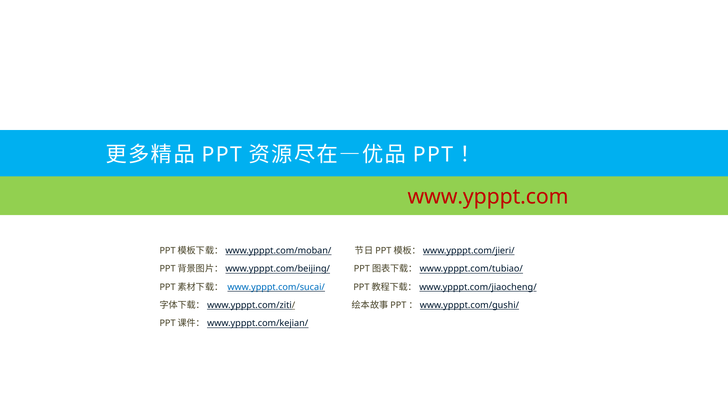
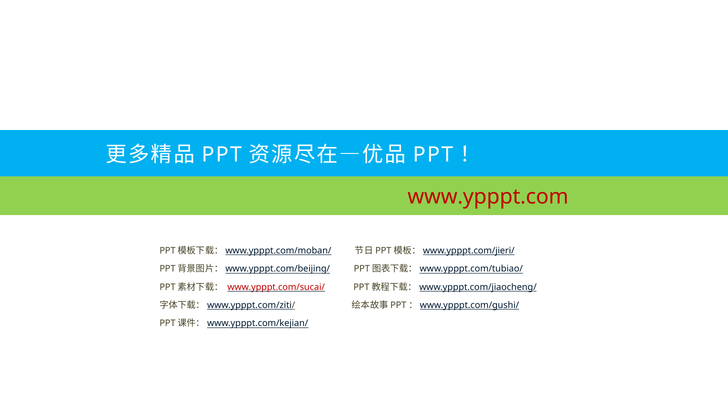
www.ypppt.com/sucai/ colour: blue -> red
